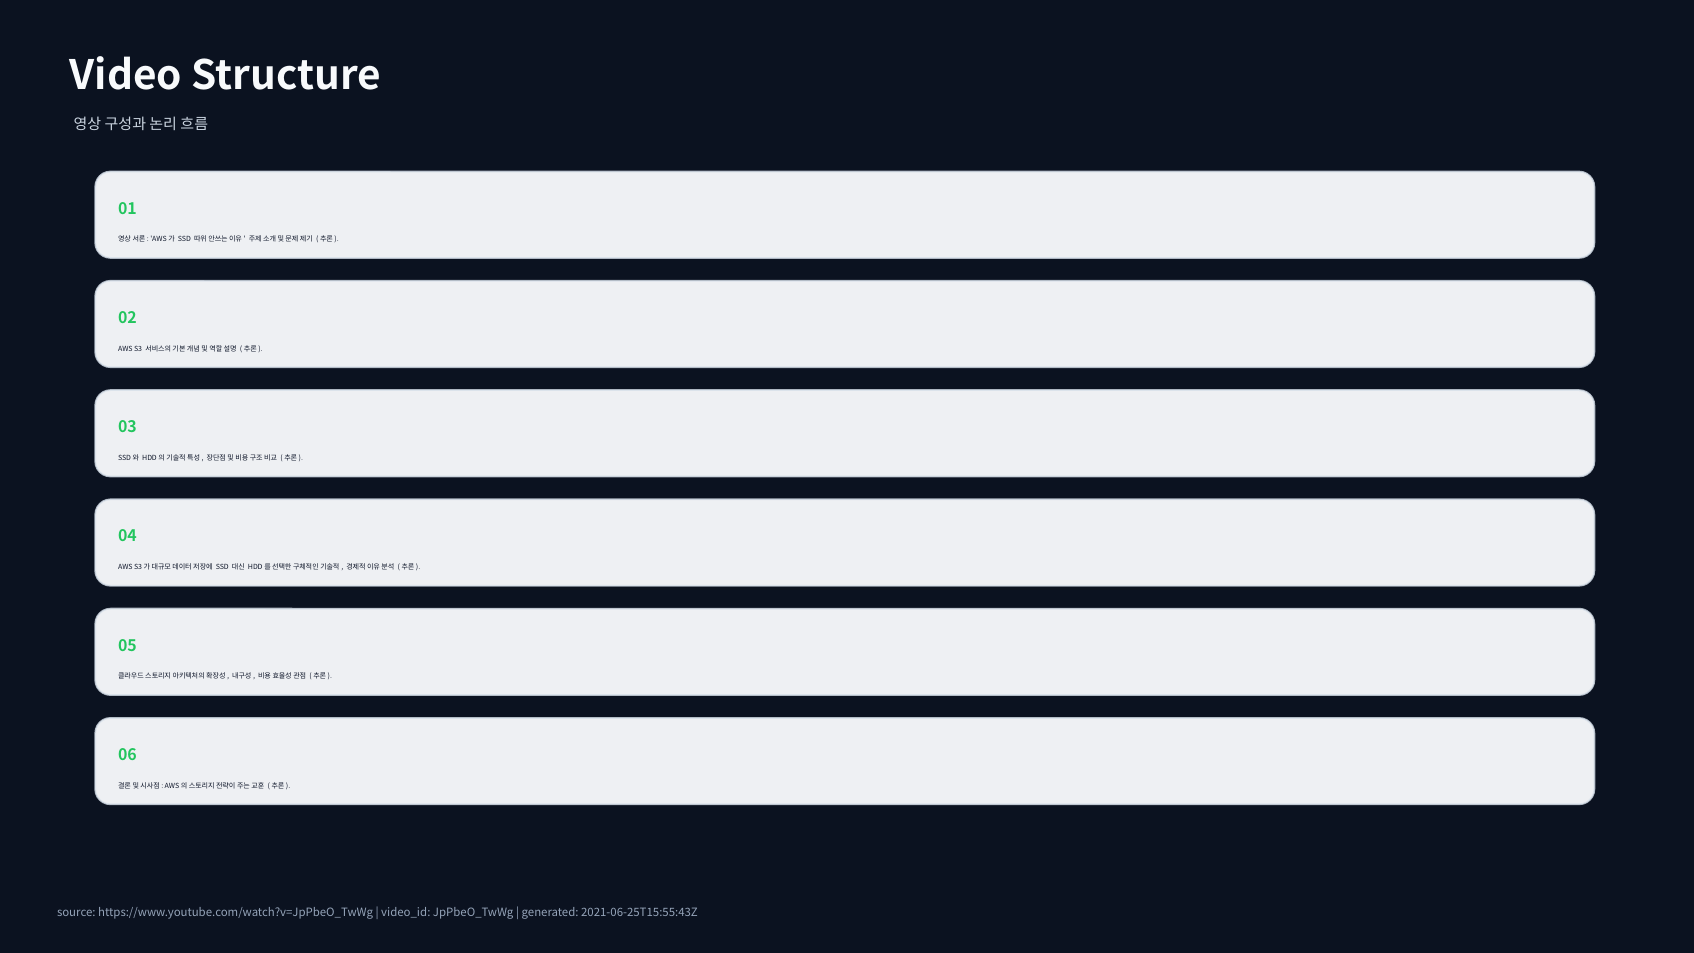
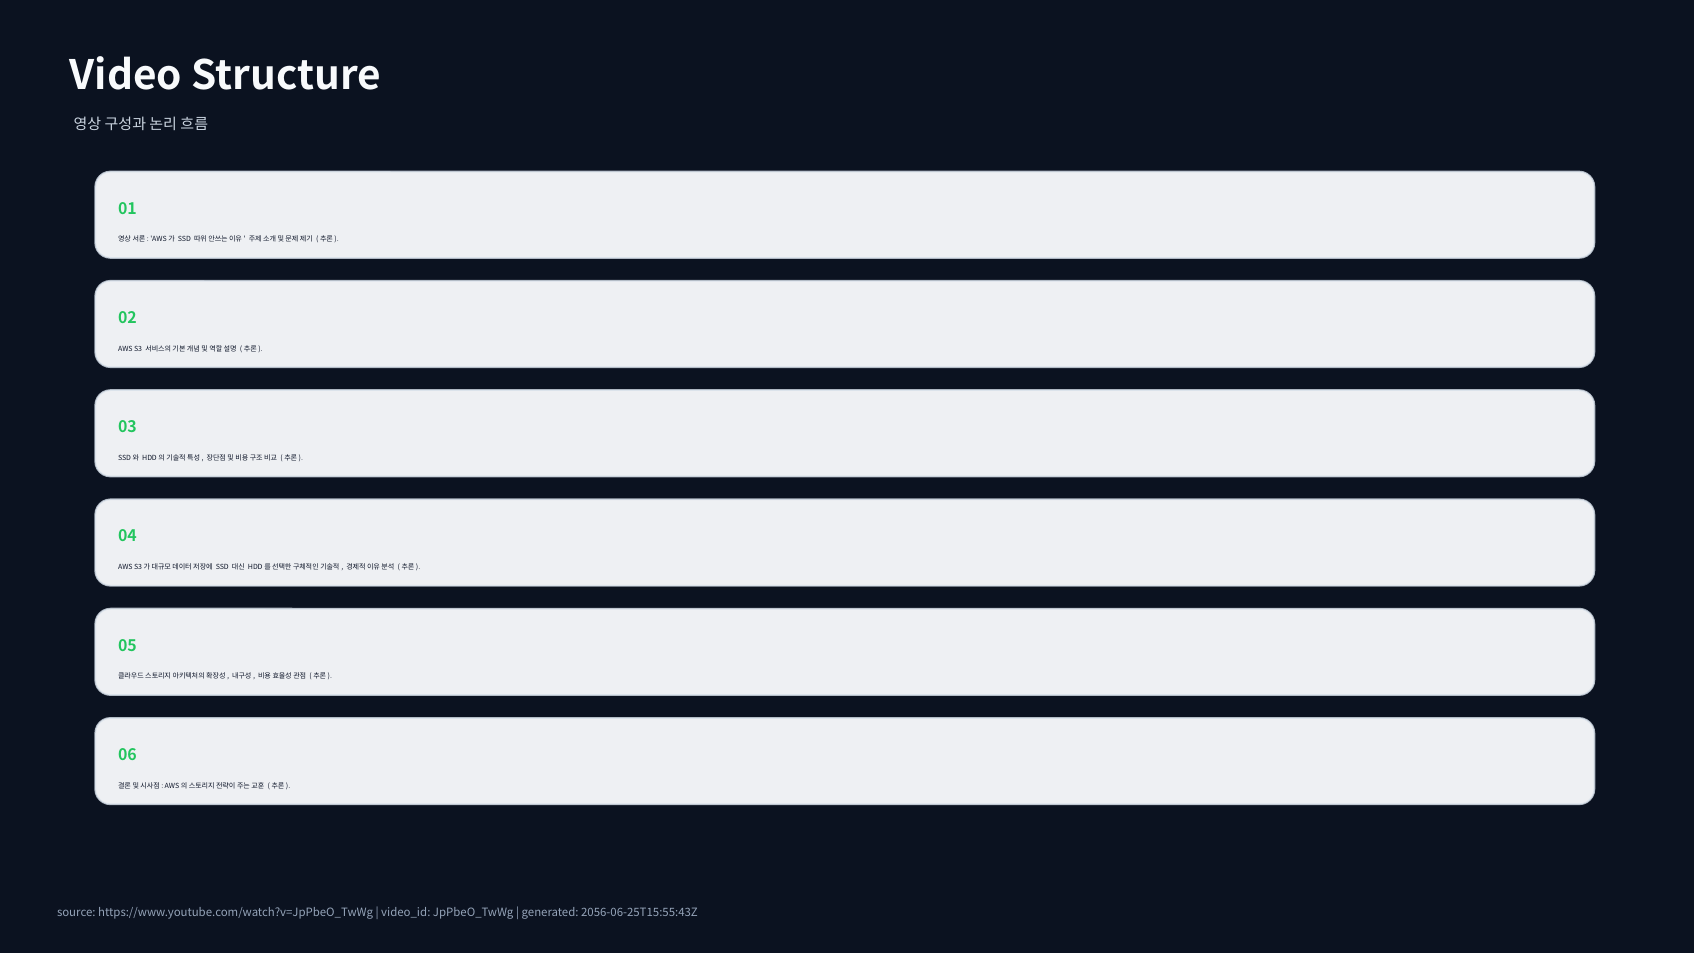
2021-06-25T15:55:43Z: 2021-06-25T15:55:43Z -> 2056-06-25T15:55:43Z
